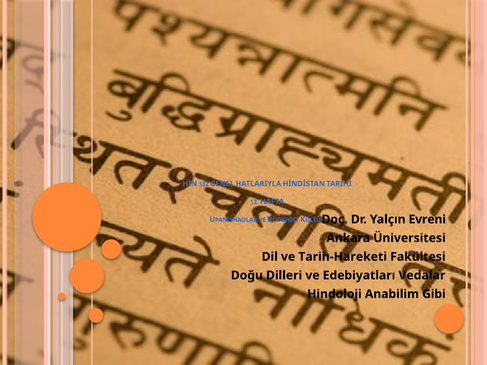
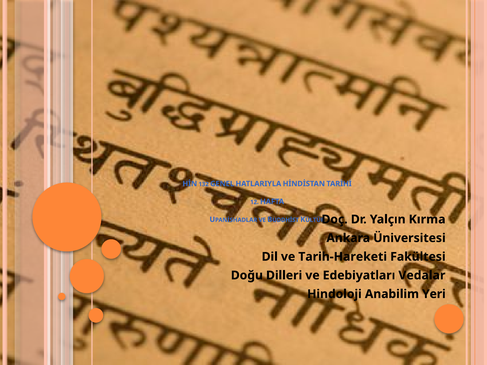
Evreni: Evreni -> Kırma
Gibi: Gibi -> Yeri
